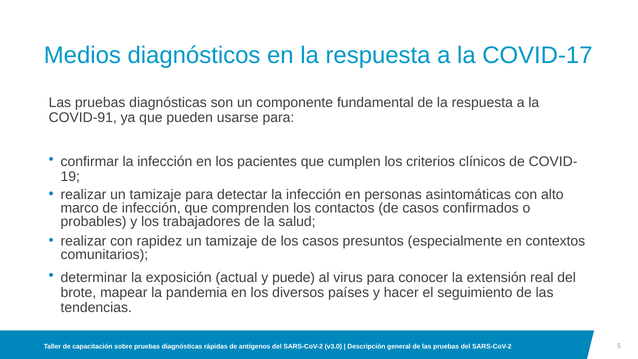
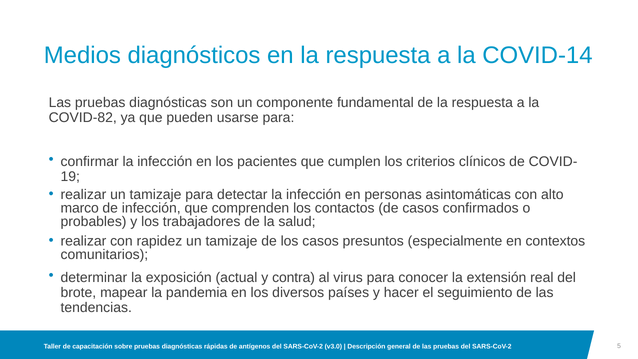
COVID-17: COVID-17 -> COVID-14
COVID-91: COVID-91 -> COVID-82
puede: puede -> contra
